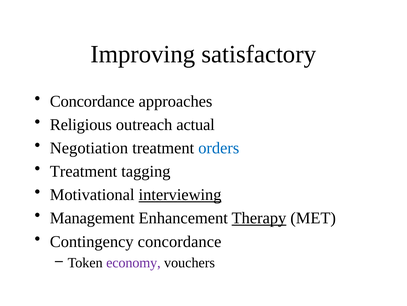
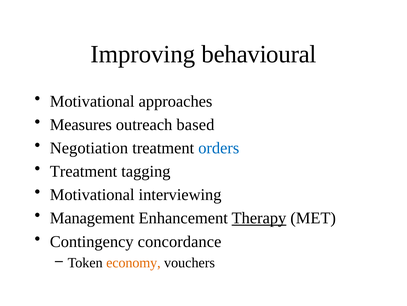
satisfactory: satisfactory -> behavioural
Concordance at (92, 101): Concordance -> Motivational
Religious: Religious -> Measures
actual: actual -> based
interviewing underline: present -> none
economy colour: purple -> orange
